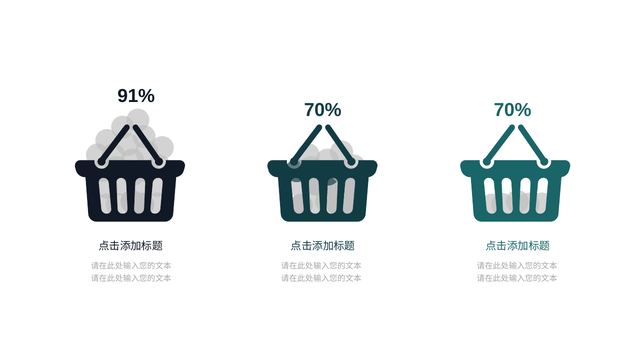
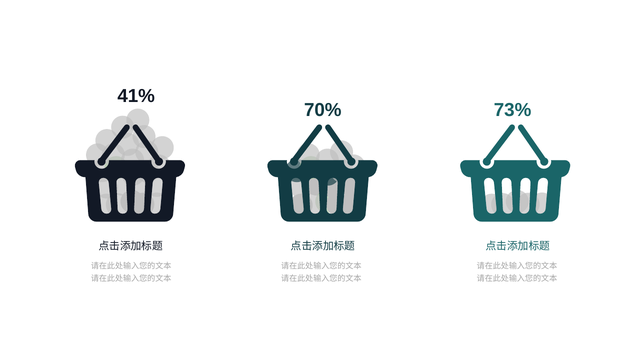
91%: 91% -> 41%
70% 70%: 70% -> 73%
